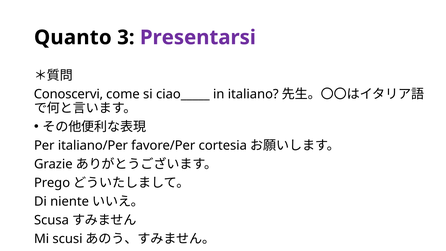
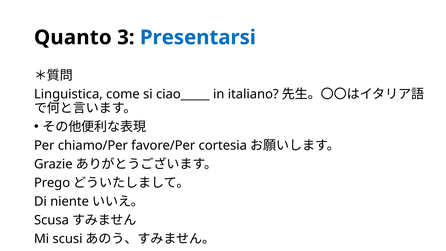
Presentarsi colour: purple -> blue
Conoscervi: Conoscervi -> Linguistica
italiano/Per: italiano/Per -> chiamo/Per
